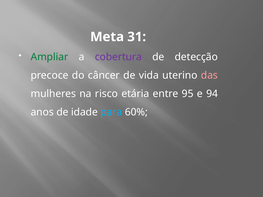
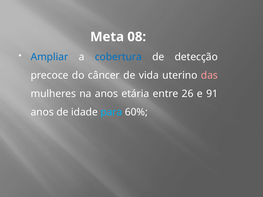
31: 31 -> 08
Ampliar colour: green -> blue
cobertura colour: purple -> blue
na risco: risco -> anos
95: 95 -> 26
94: 94 -> 91
